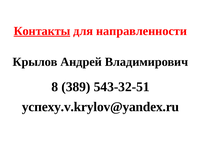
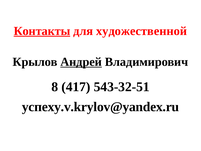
направленности: направленности -> художественной
Андрей underline: none -> present
389: 389 -> 417
